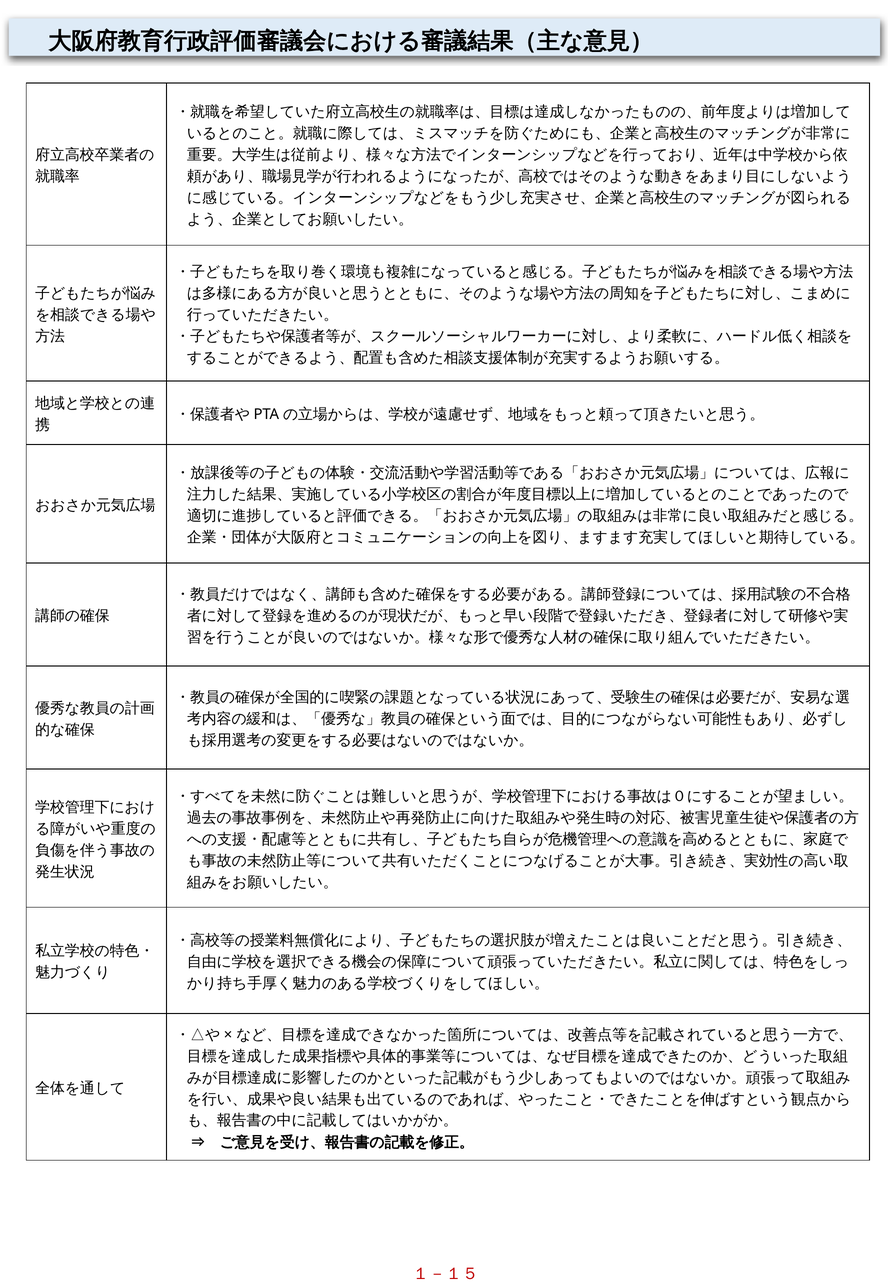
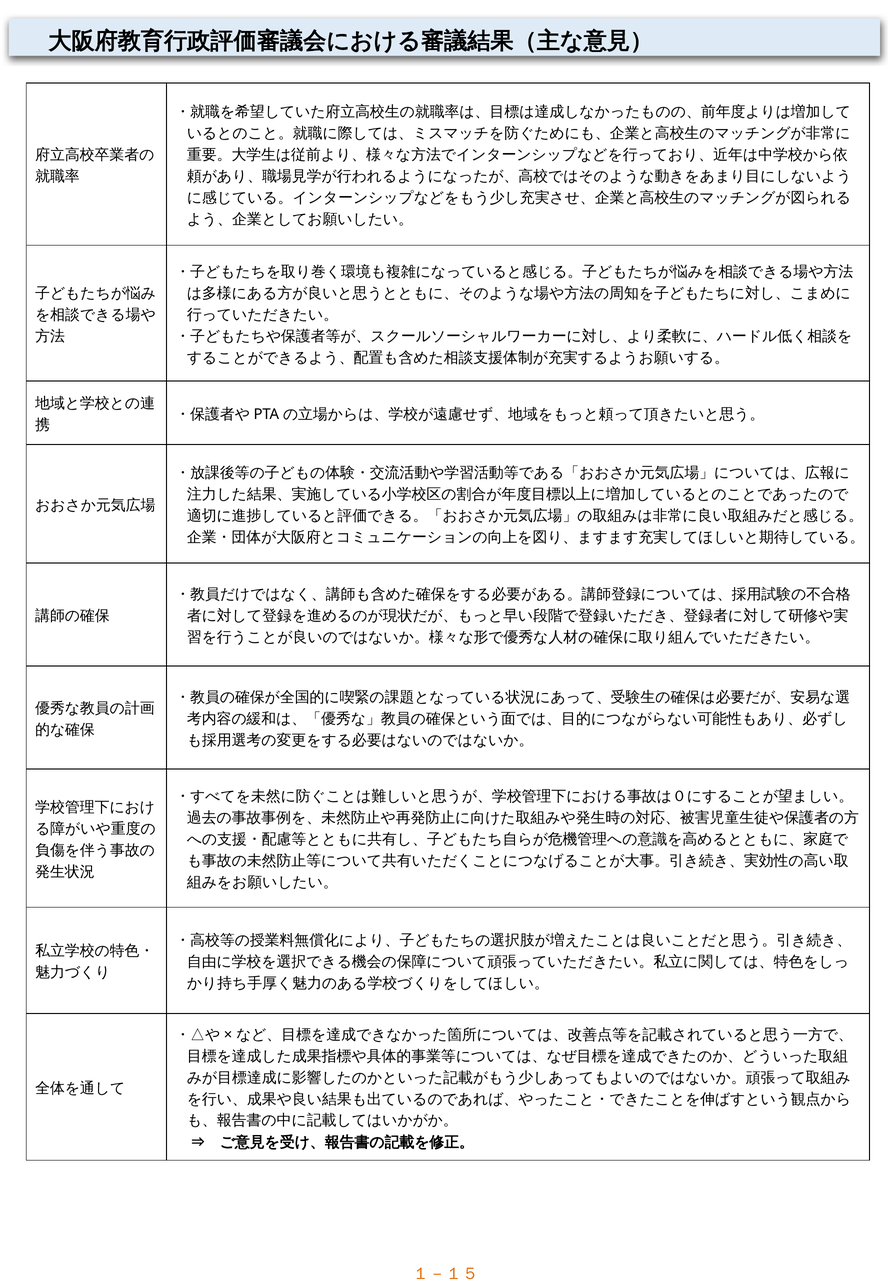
１－１５ colour: red -> orange
